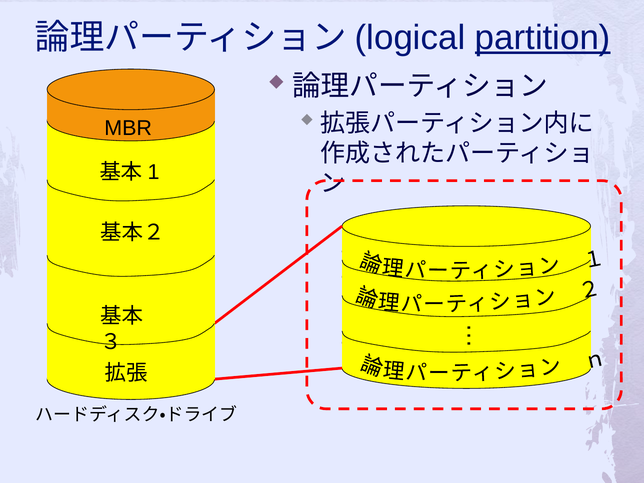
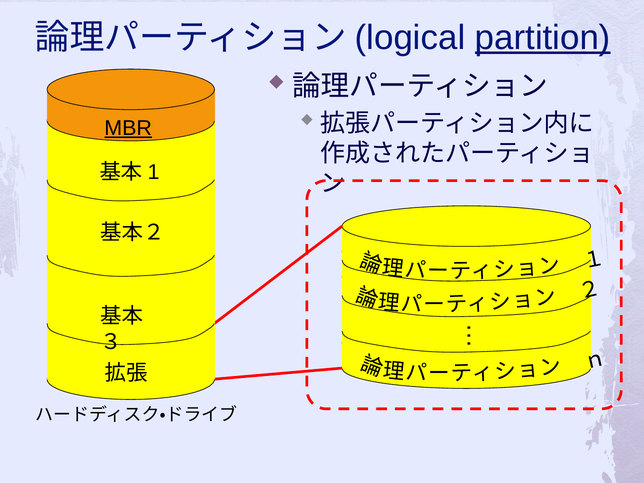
MBR underline: none -> present
